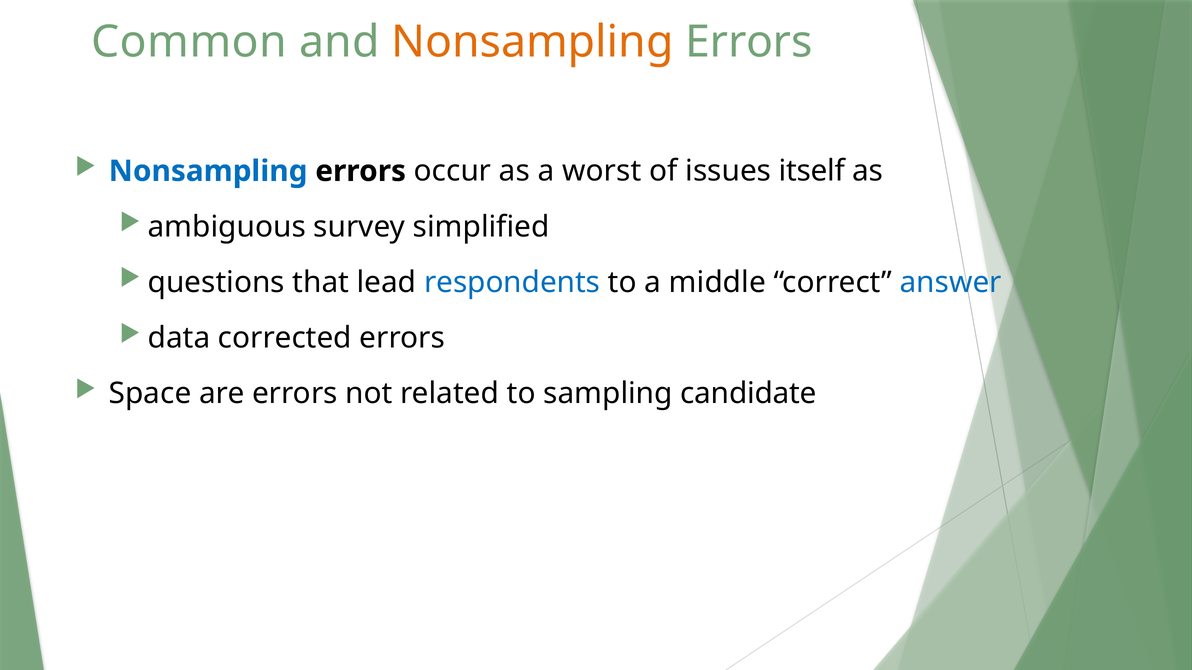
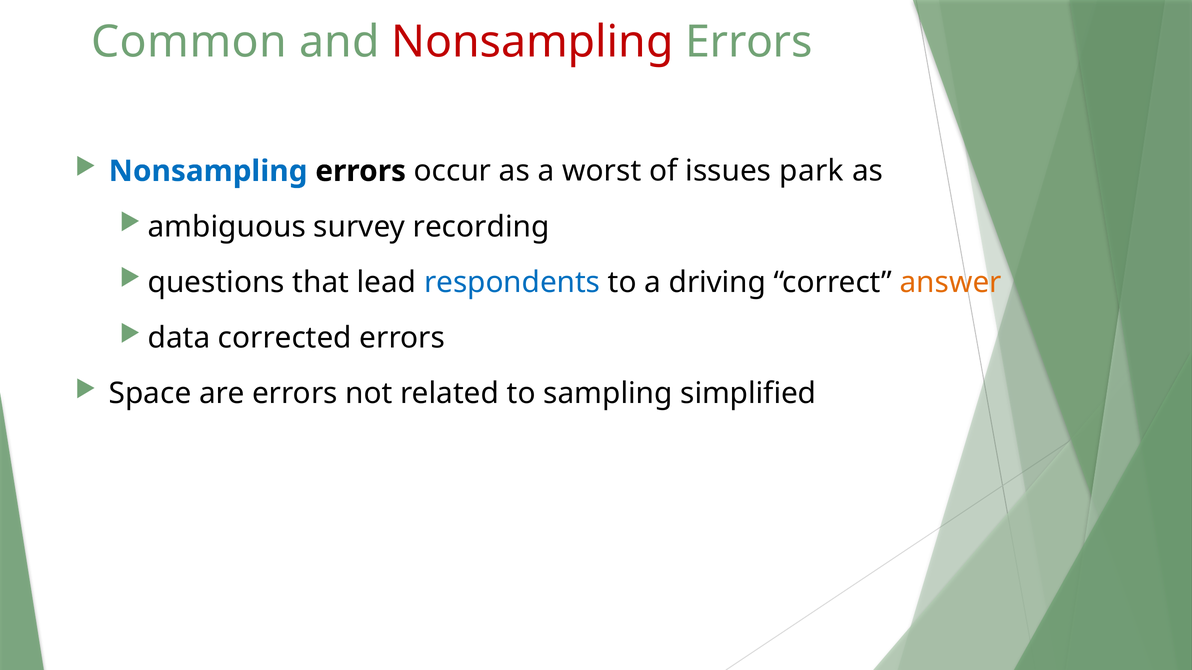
Nonsampling at (532, 42) colour: orange -> red
itself: itself -> park
simplified: simplified -> recording
middle: middle -> driving
answer colour: blue -> orange
candidate: candidate -> simplified
